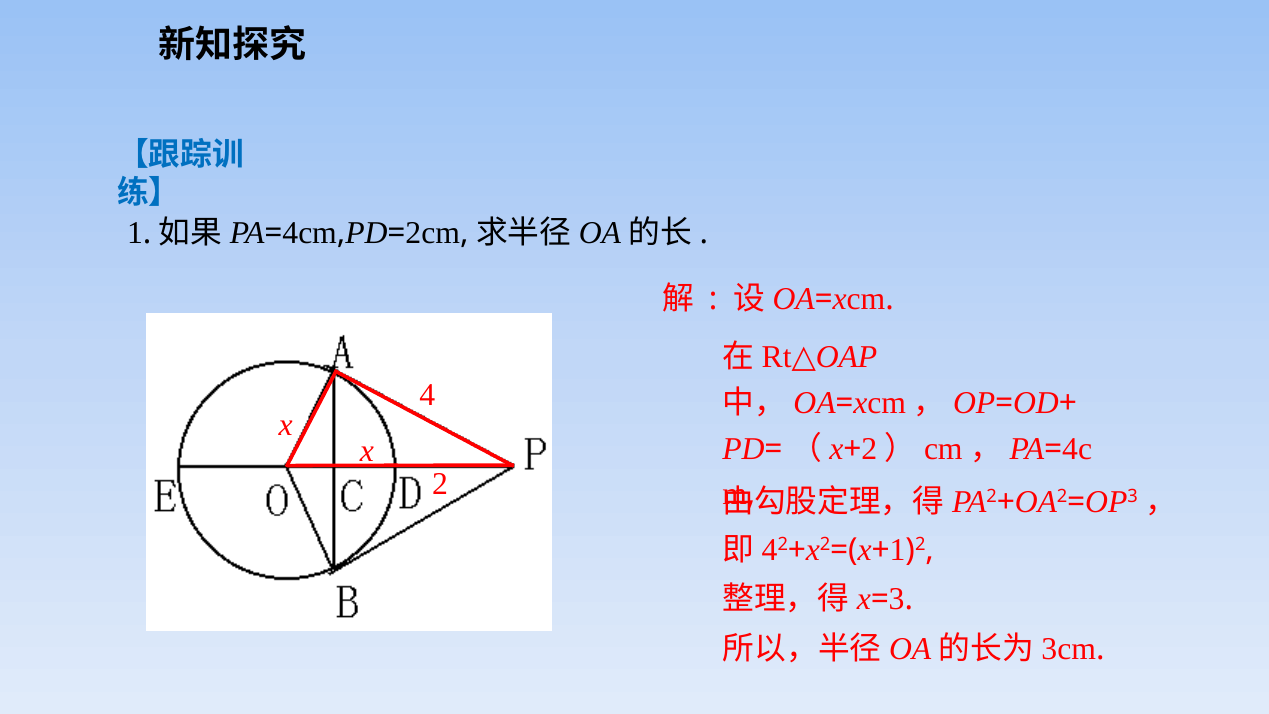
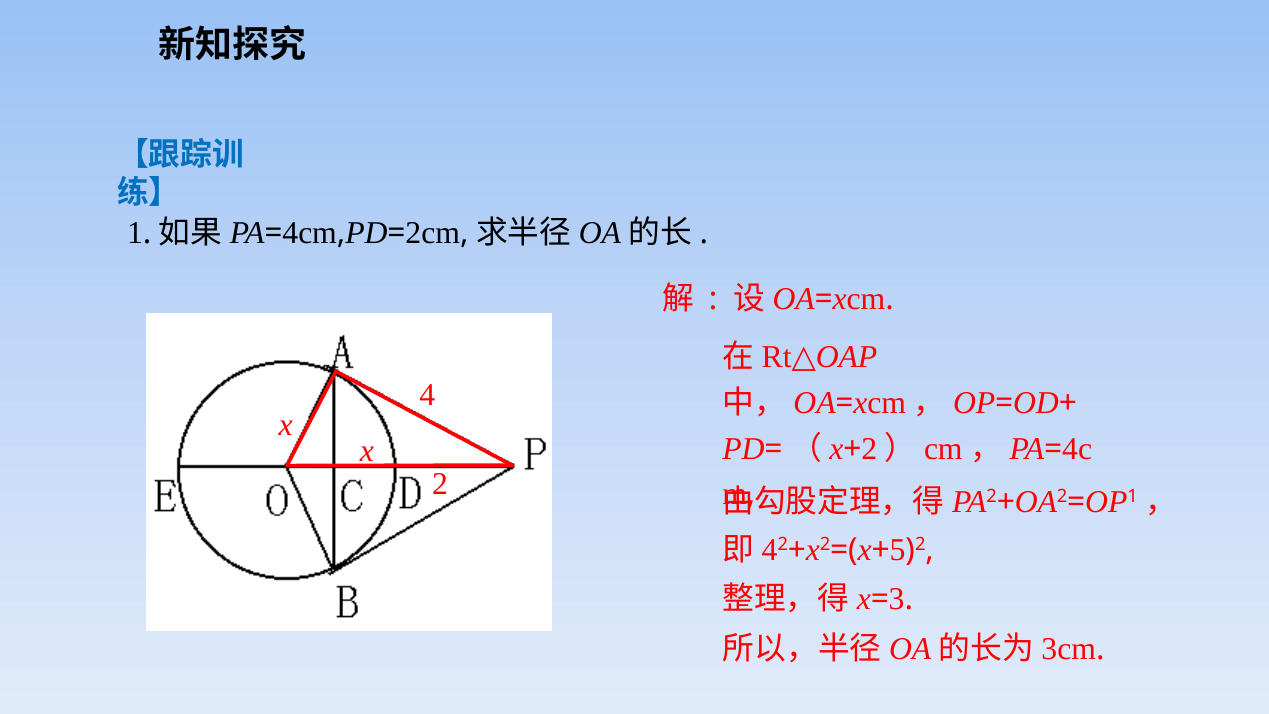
3 at (1133, 497): 3 -> 1
1 at (898, 550): 1 -> 5
